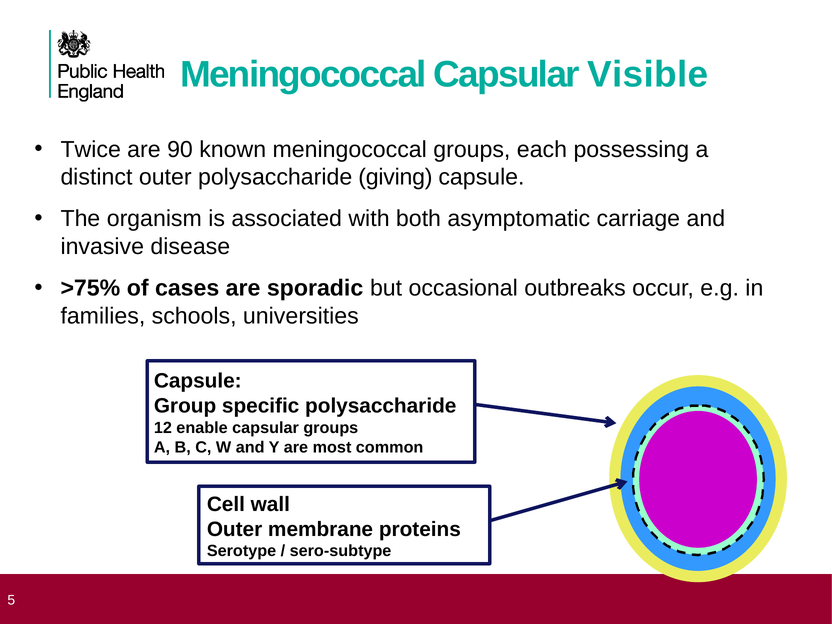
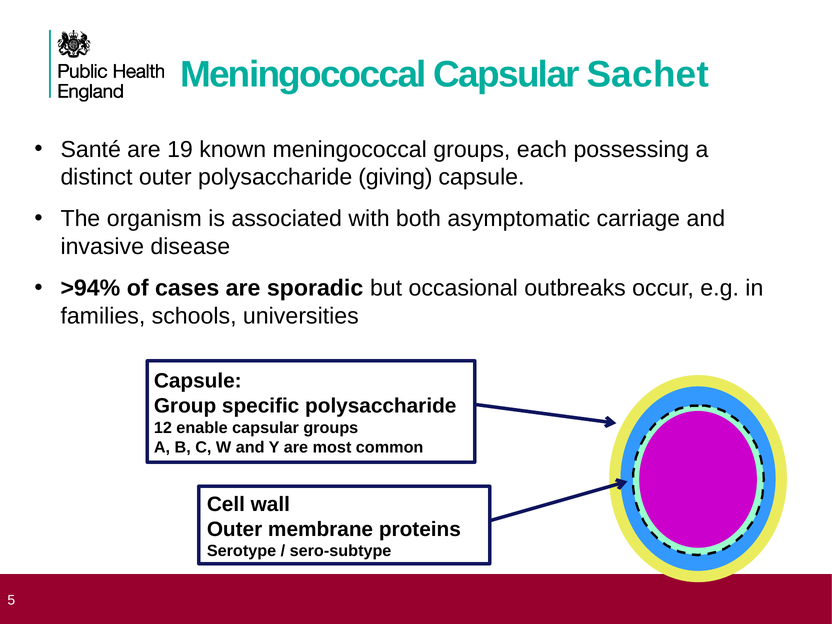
Visible: Visible -> Sachet
Twice: Twice -> Santé
90: 90 -> 19
>75%: >75% -> >94%
